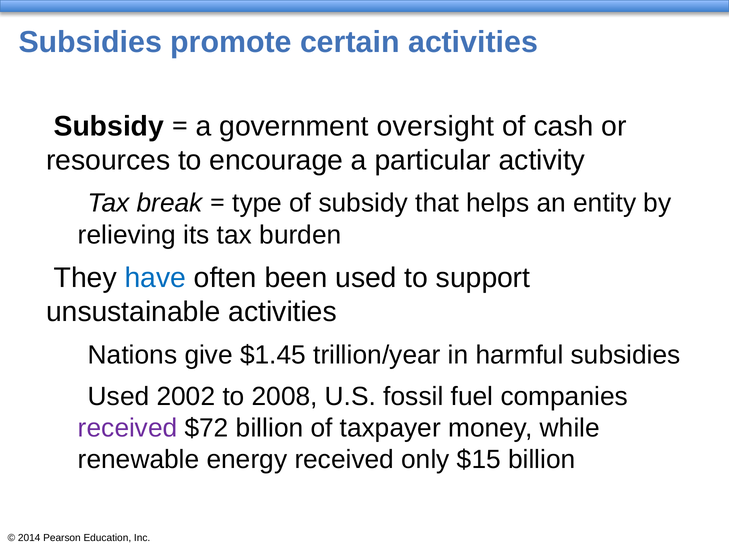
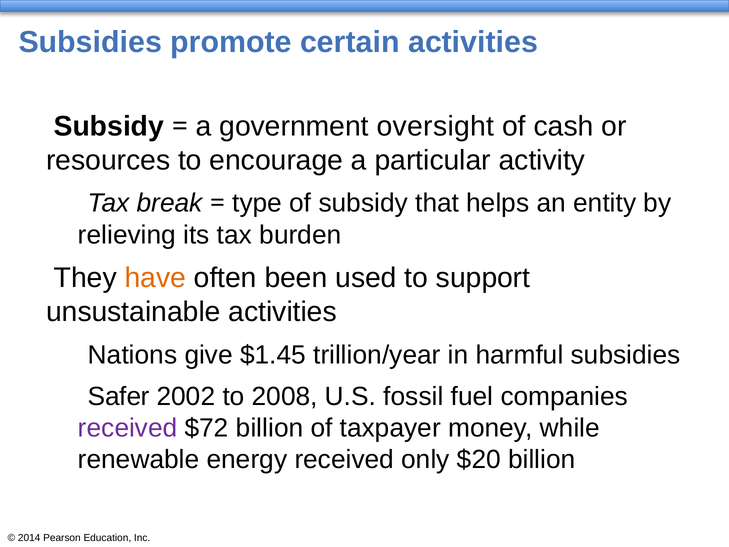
have colour: blue -> orange
Used at (119, 396): Used -> Safer
$15: $15 -> $20
